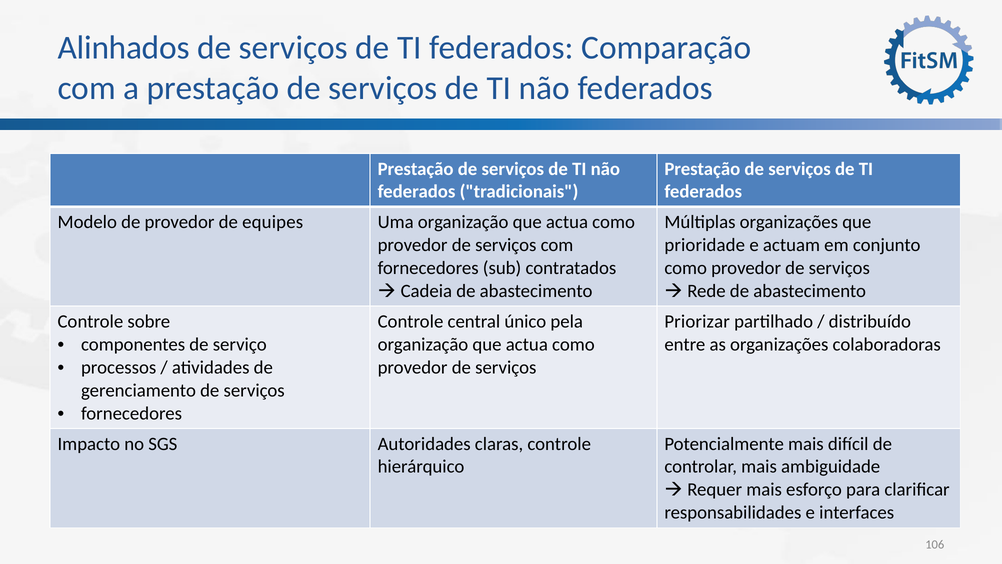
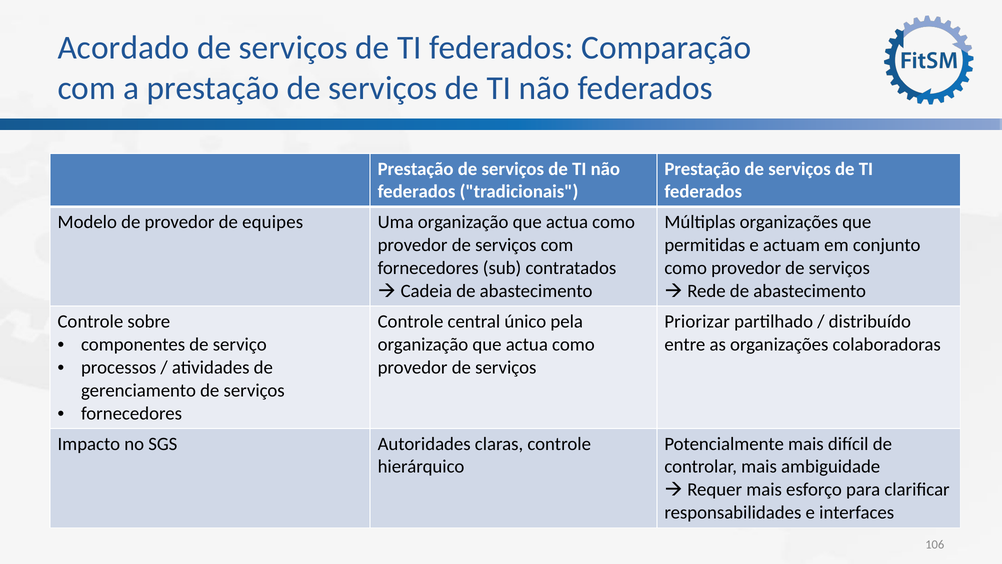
Alinhados: Alinhados -> Acordado
prioridade: prioridade -> permitidas
